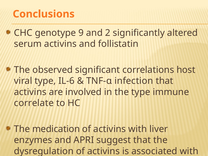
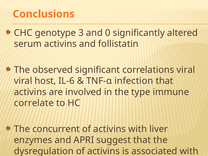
9: 9 -> 3
2: 2 -> 0
correlations host: host -> viral
viral type: type -> host
medication: medication -> concurrent
